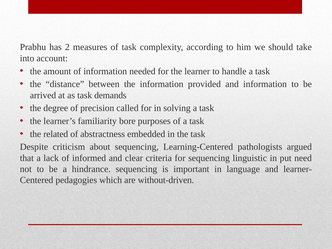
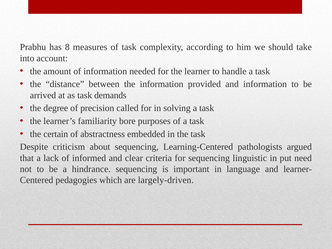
2: 2 -> 8
related: related -> certain
without-driven: without-driven -> largely-driven
